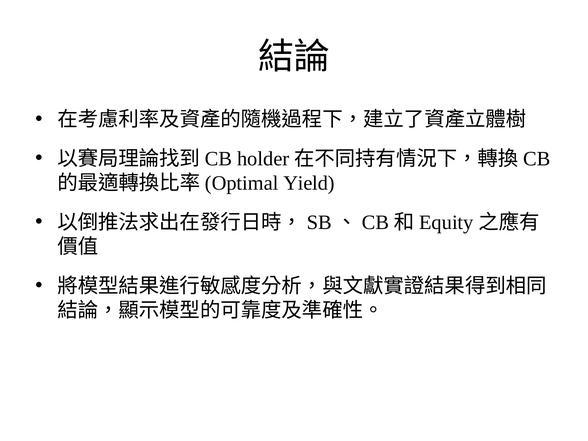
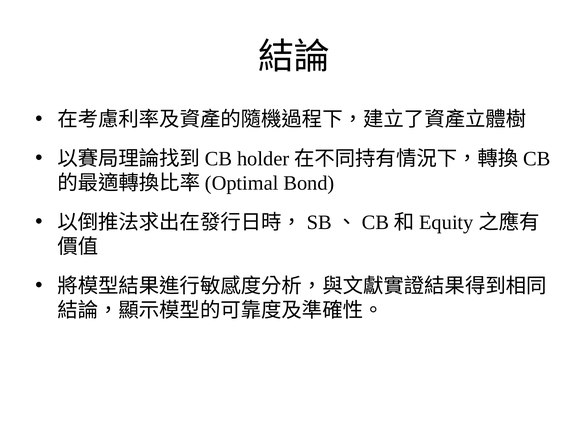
Yield: Yield -> Bond
